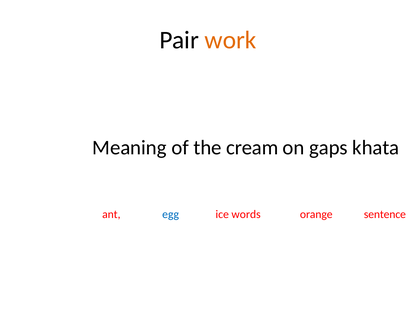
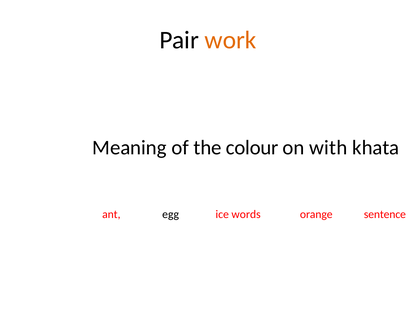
cream: cream -> colour
gaps: gaps -> with
egg colour: blue -> black
